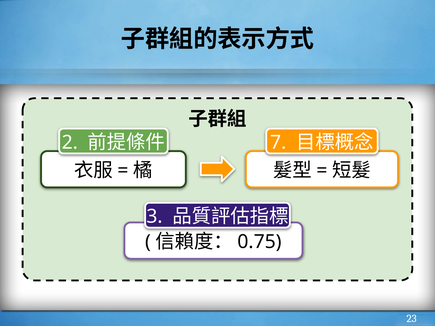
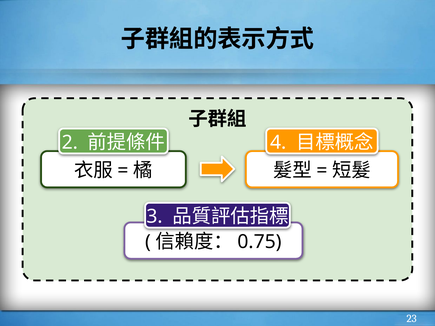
7: 7 -> 4
